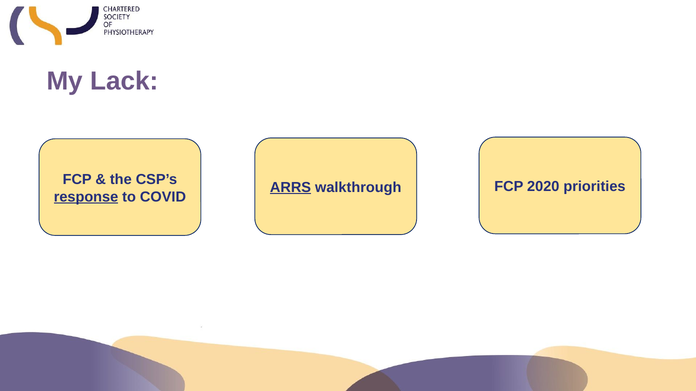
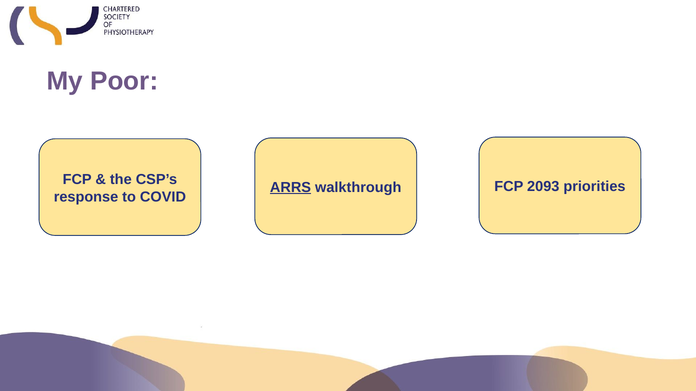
Lack: Lack -> Poor
2020: 2020 -> 2093
response underline: present -> none
